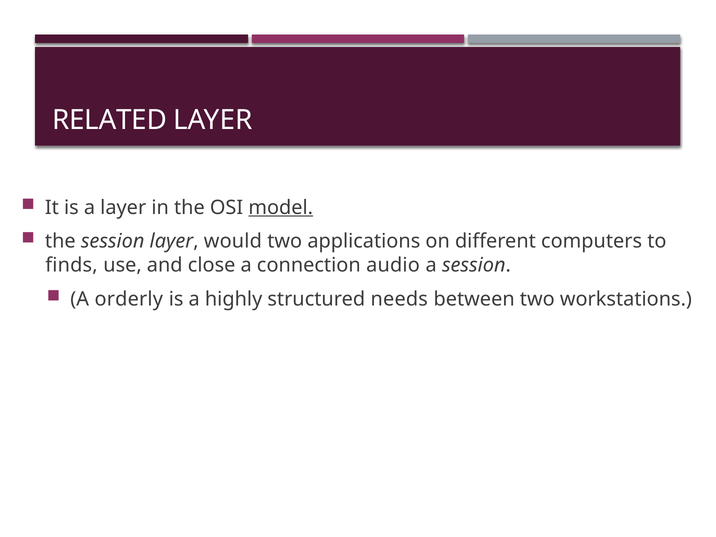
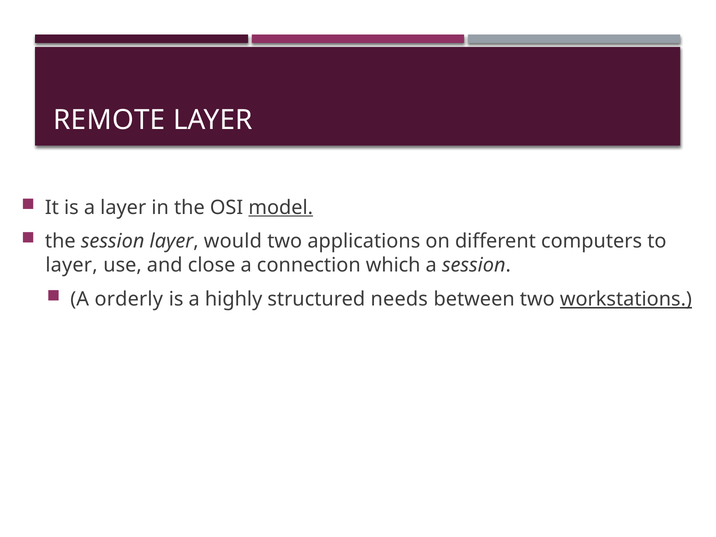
RELATED: RELATED -> REMOTE
finds at (71, 265): finds -> layer
audio: audio -> which
workstations underline: none -> present
